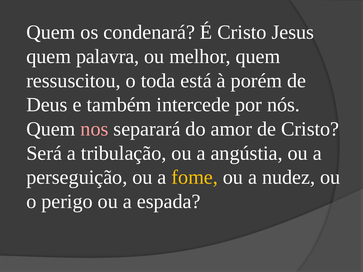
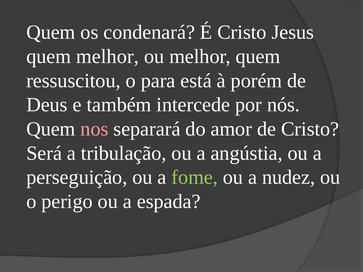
quem palavra: palavra -> melhor
toda: toda -> para
fome colour: yellow -> light green
